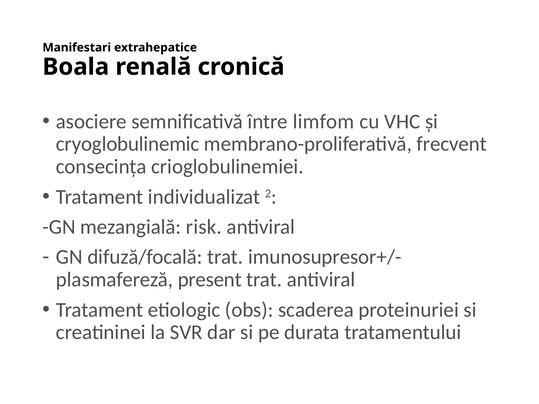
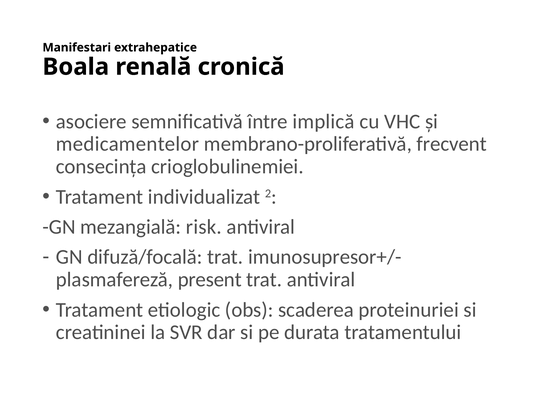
limfom: limfom -> implică
cryoglobulinemic: cryoglobulinemic -> medicamentelor
